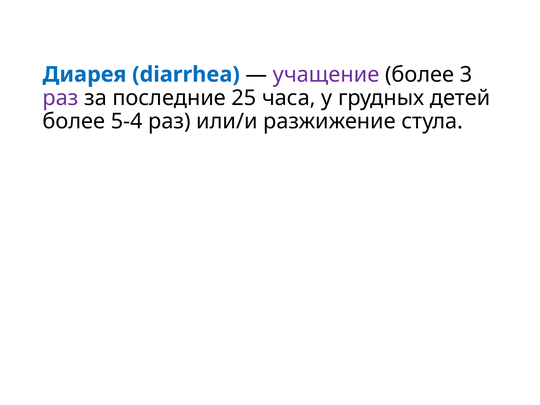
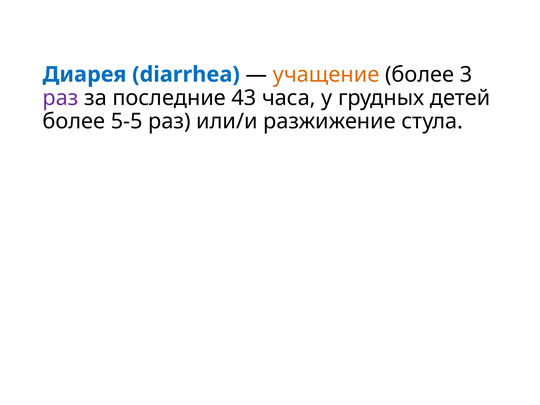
учащение colour: purple -> orange
25: 25 -> 43
5-4: 5-4 -> 5-5
